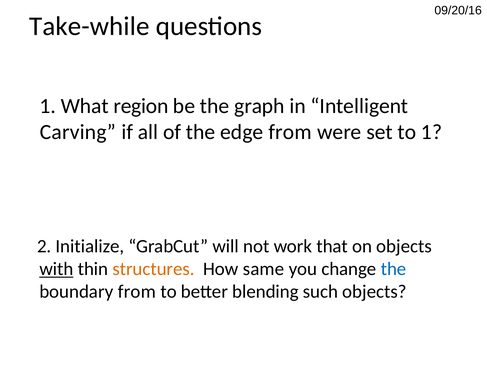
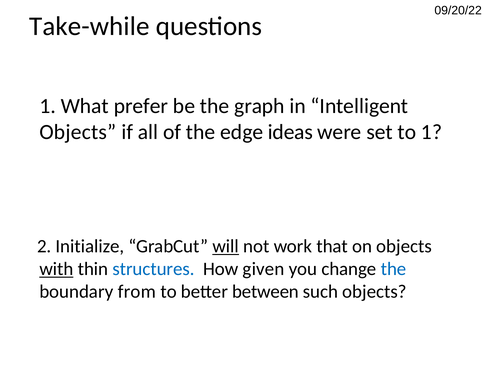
09/20/16: 09/20/16 -> 09/20/22
region: region -> prefer
Carving at (78, 132): Carving -> Objects
edge from: from -> ideas
will underline: none -> present
structures colour: orange -> blue
same: same -> given
blending: blending -> between
